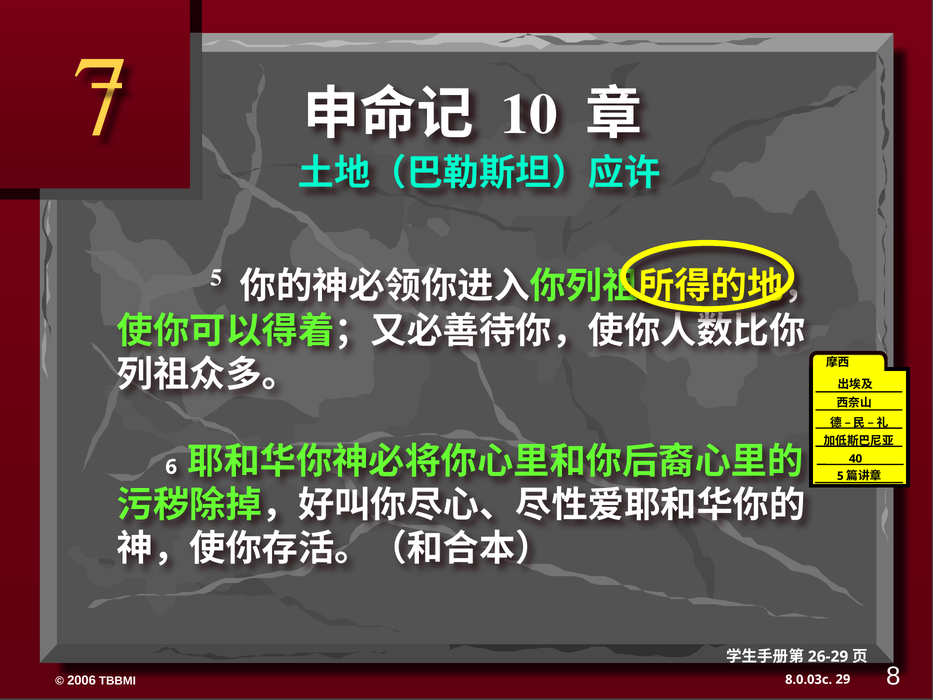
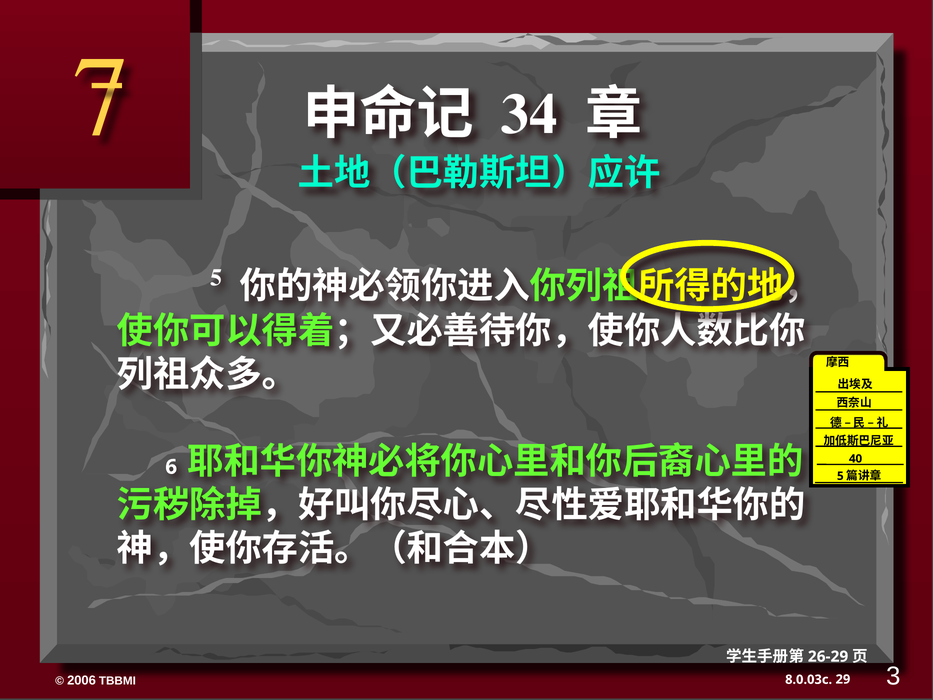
10: 10 -> 34
8: 8 -> 3
